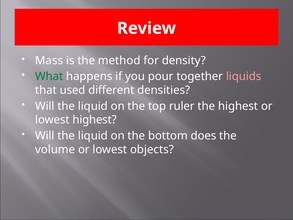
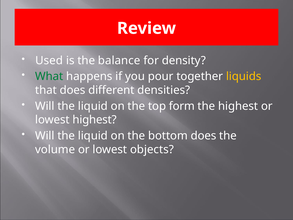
Mass: Mass -> Used
method: method -> balance
liquids colour: pink -> yellow
that used: used -> does
ruler: ruler -> form
